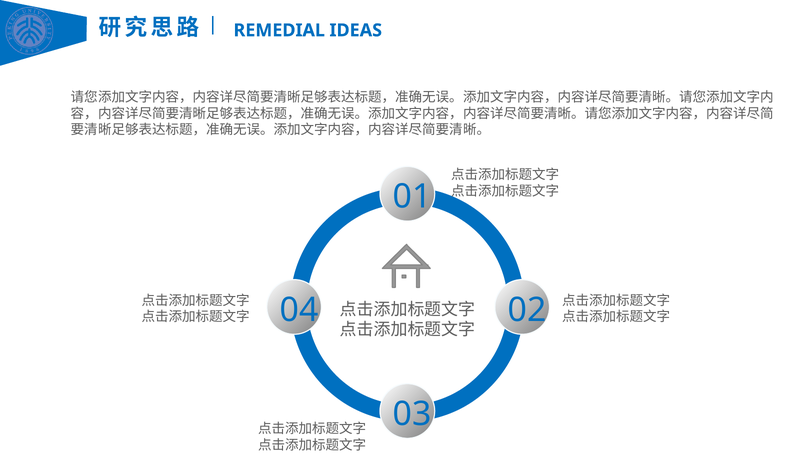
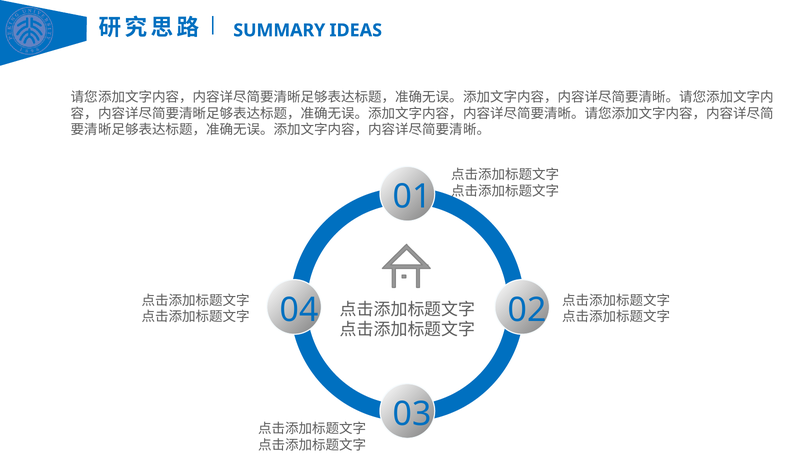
REMEDIAL: REMEDIAL -> SUMMARY
